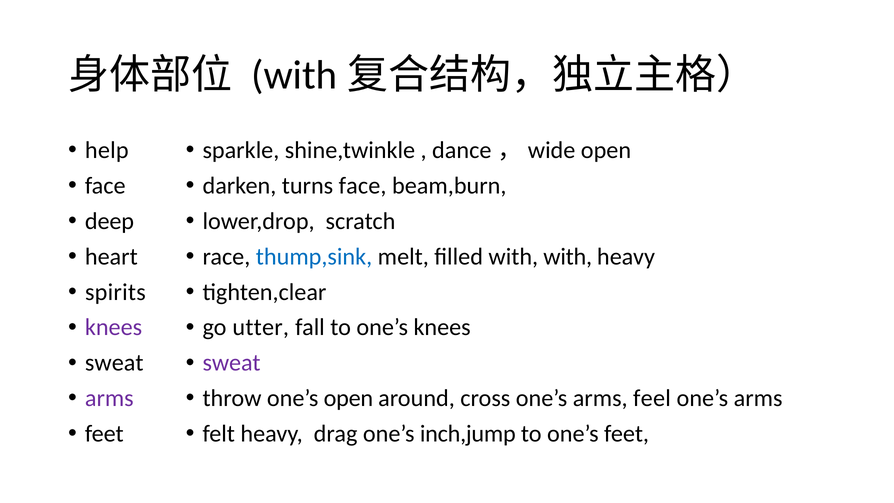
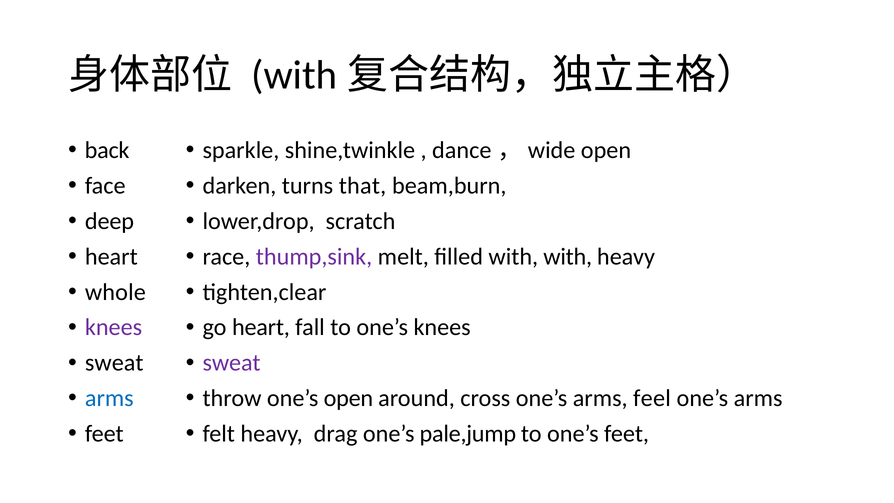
help: help -> back
turns face: face -> that
thump,sink colour: blue -> purple
spirits: spirits -> whole
go utter: utter -> heart
arms at (109, 398) colour: purple -> blue
inch,jump: inch,jump -> pale,jump
